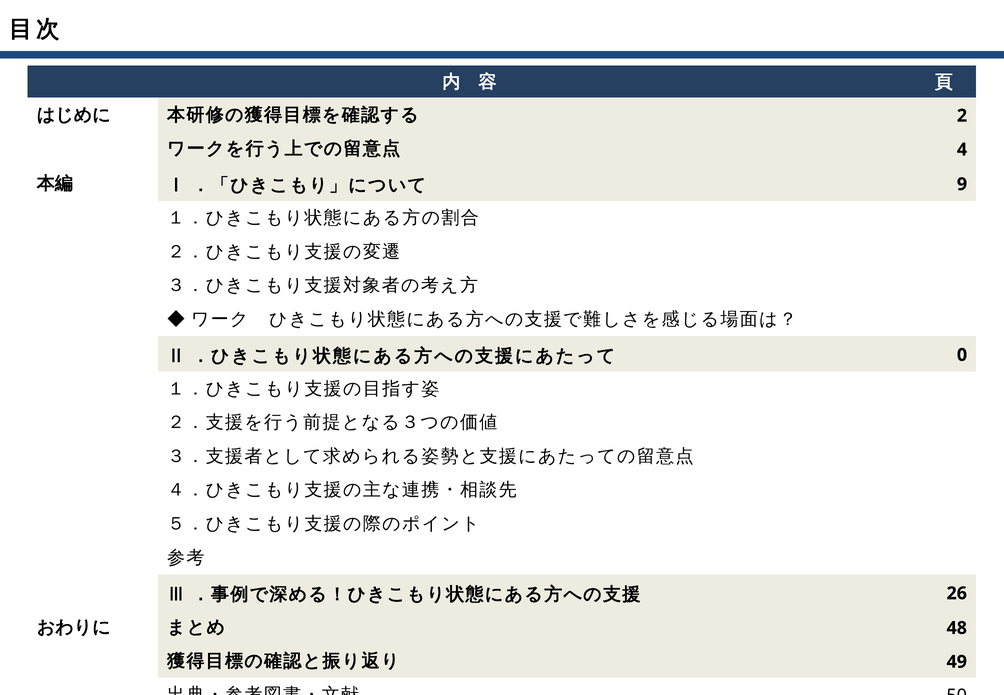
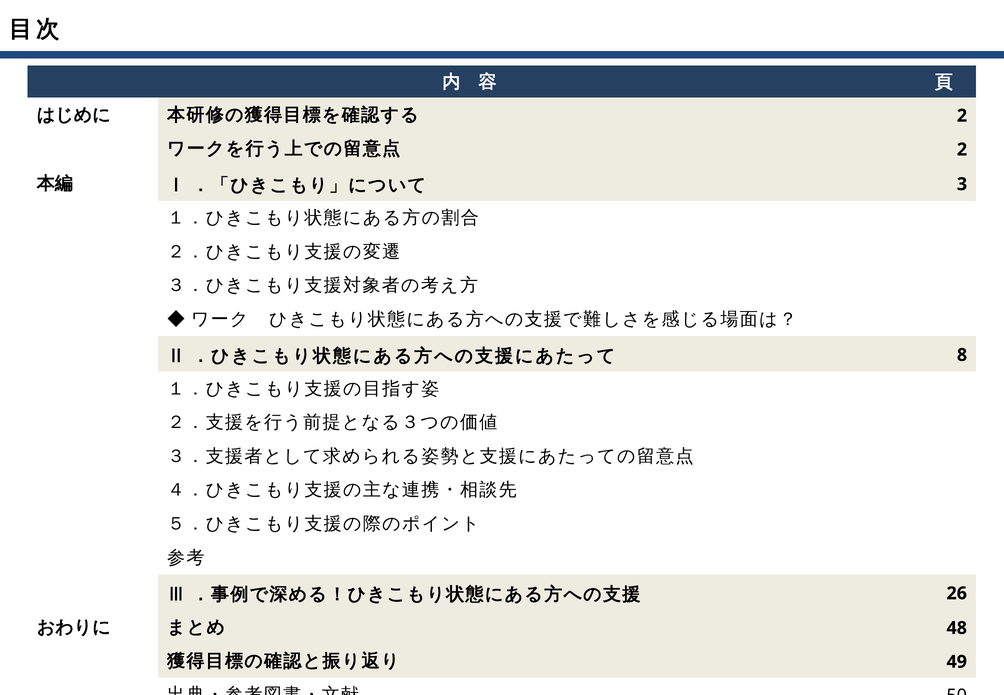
4 at (962, 149): 4 -> 2
9: 9 -> 3
0: 0 -> 8
